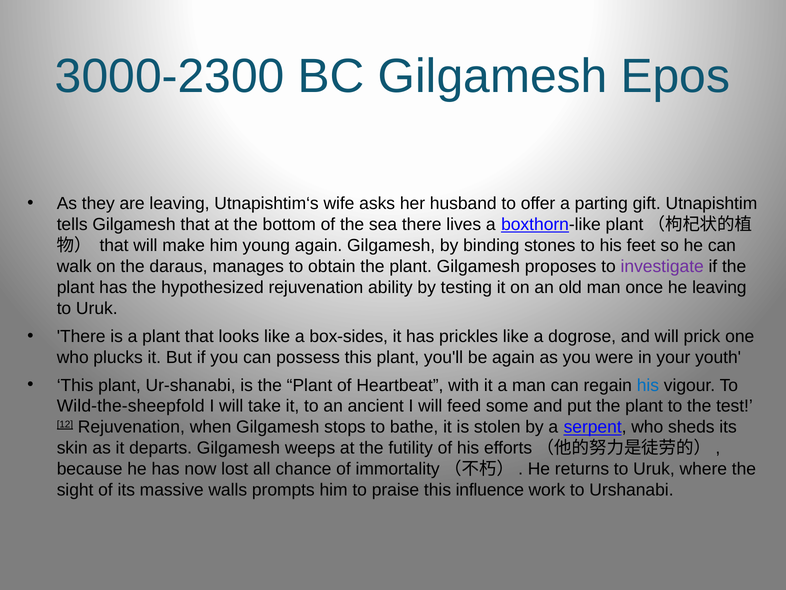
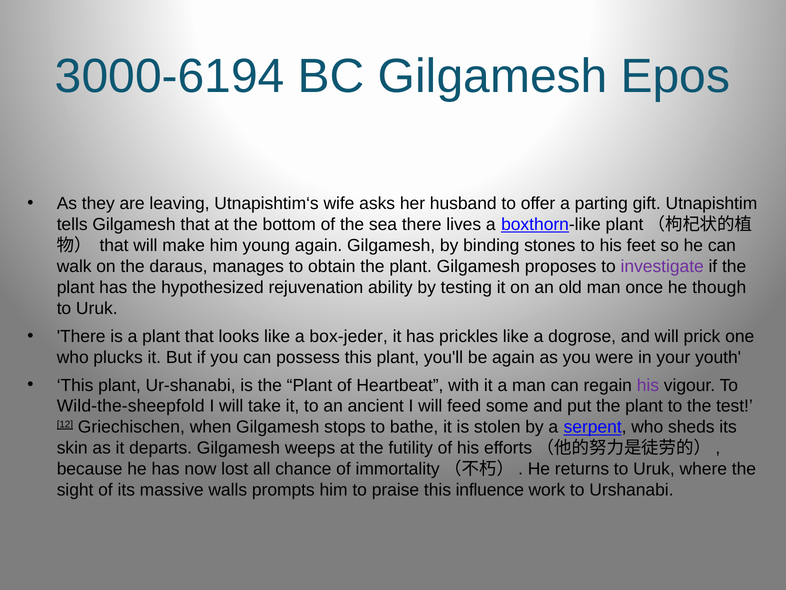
3000-2300: 3000-2300 -> 3000-6194
he leaving: leaving -> though
box-sides: box-sides -> box-jeder
his at (648, 385) colour: blue -> purple
Rejuvenation at (131, 427): Rejuvenation -> Griechischen
